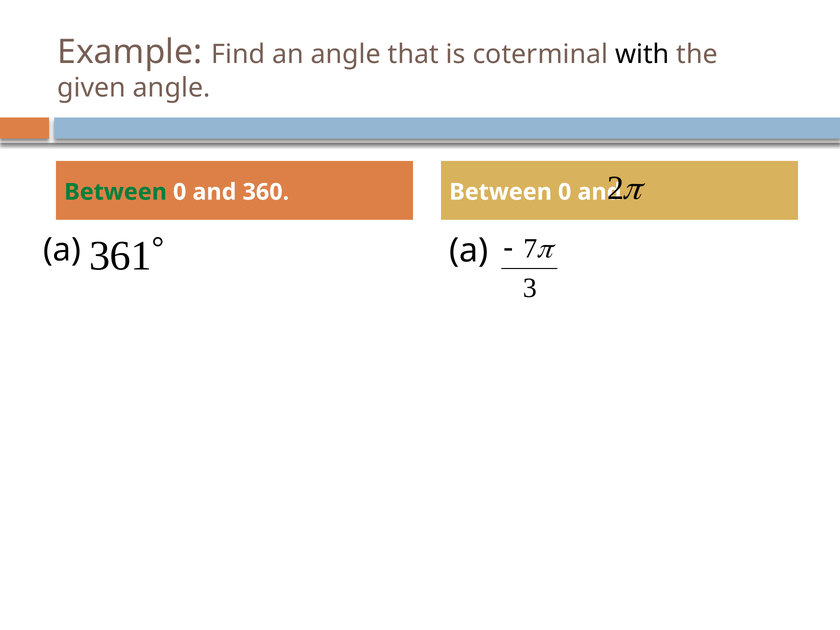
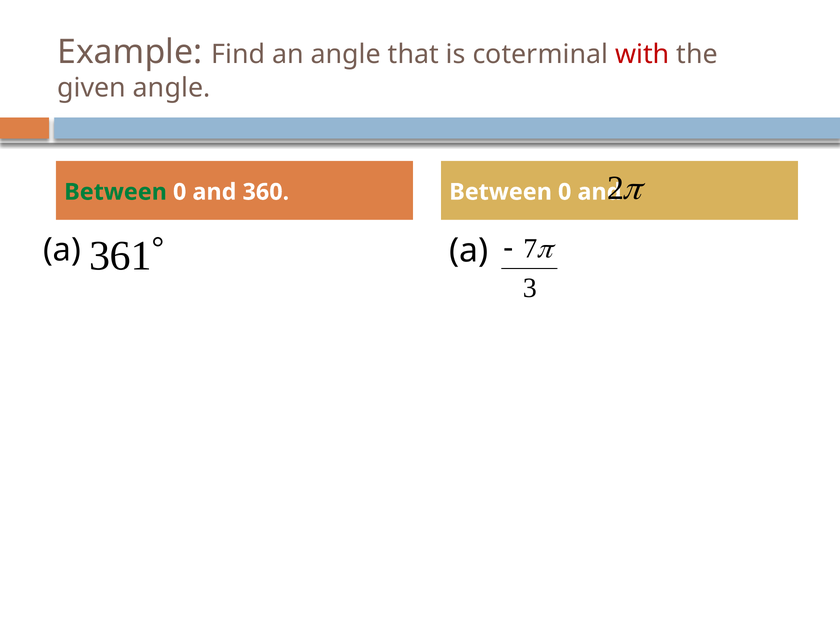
with colour: black -> red
